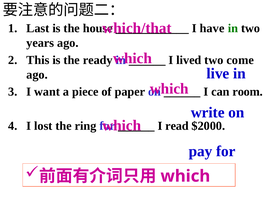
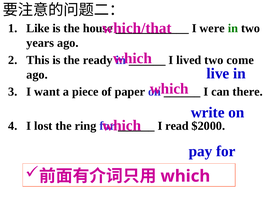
Last: Last -> Like
have: have -> were
room: room -> there
